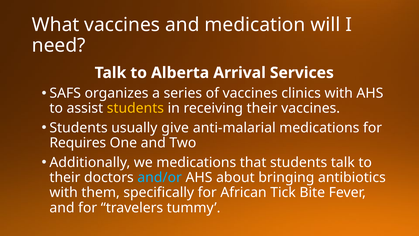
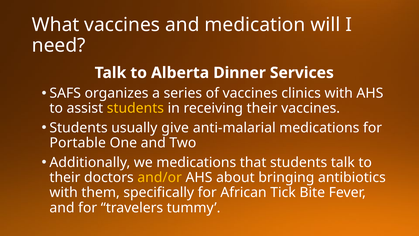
Arrival: Arrival -> Dinner
Requires: Requires -> Portable
and/or colour: light blue -> yellow
